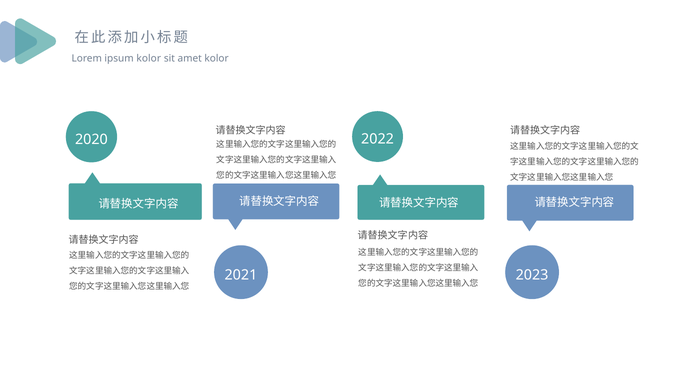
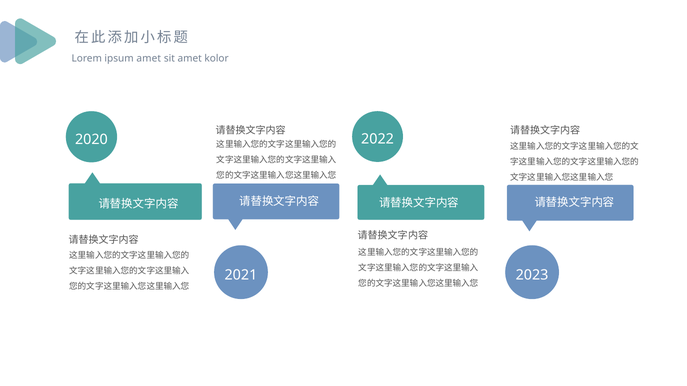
ipsum kolor: kolor -> amet
